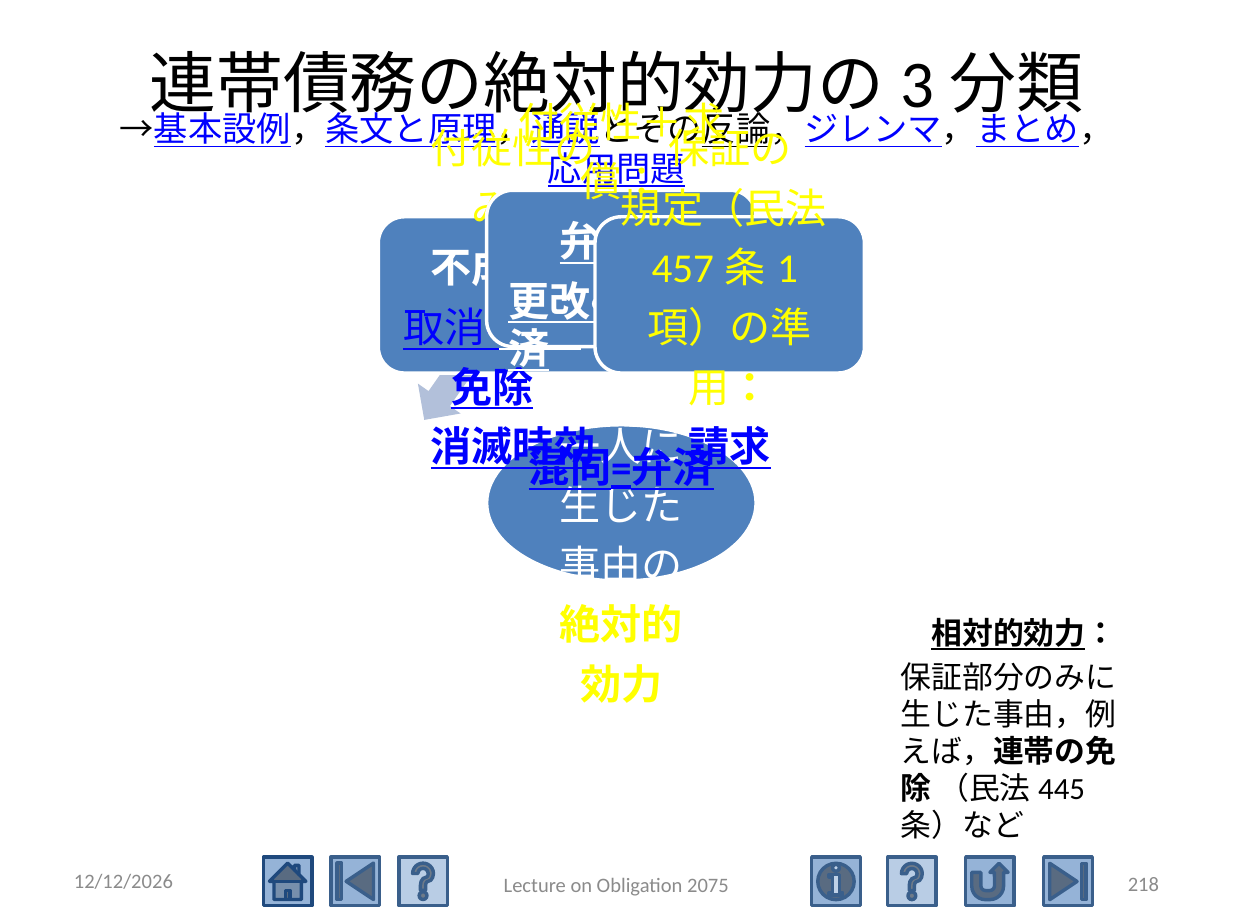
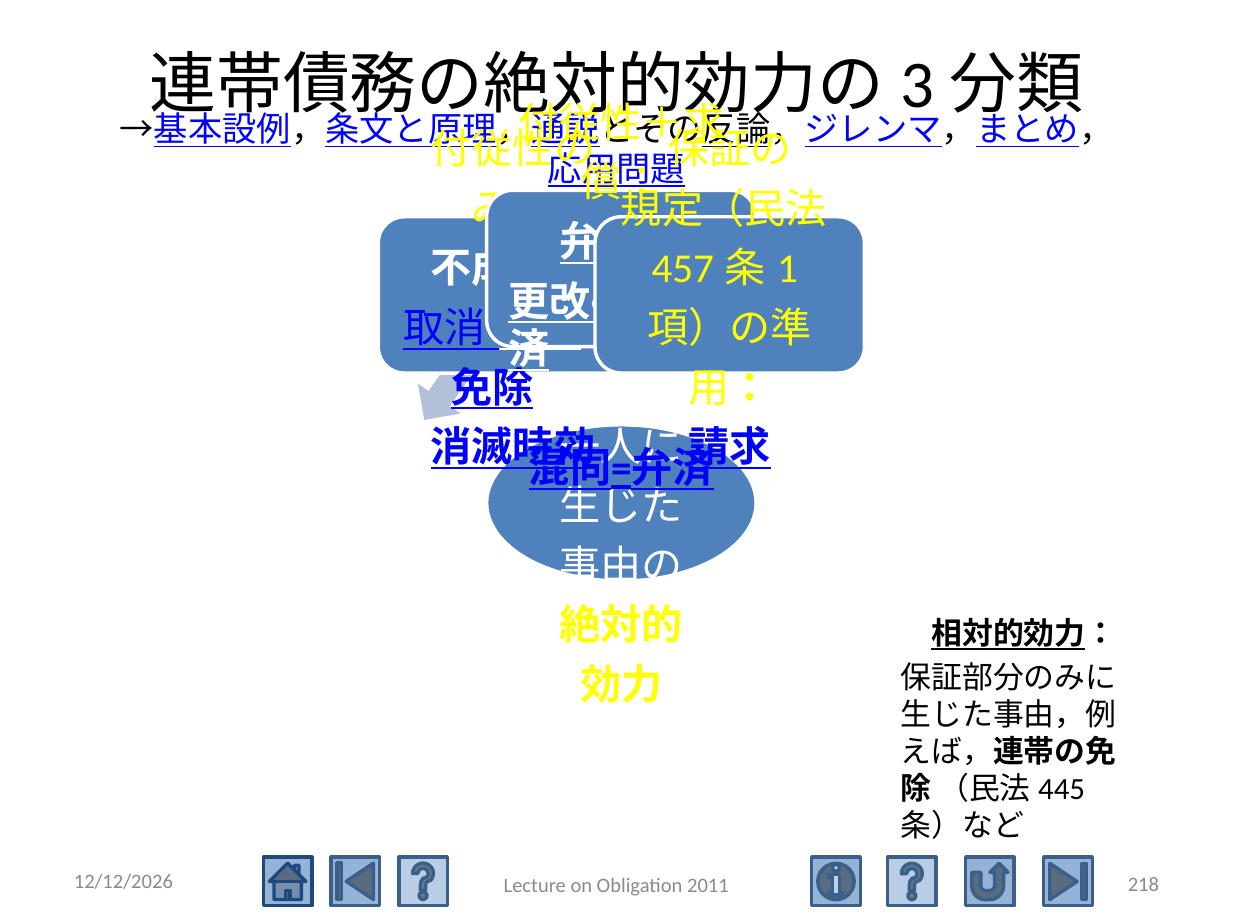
2075: 2075 -> 2011
